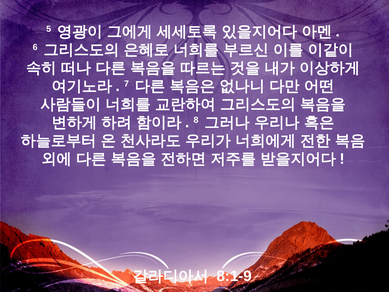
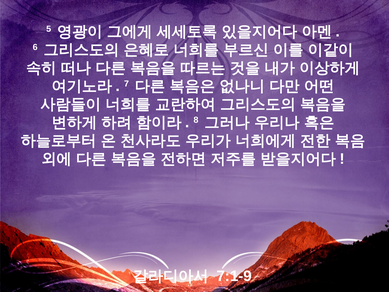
8:1-9: 8:1-9 -> 7:1-9
